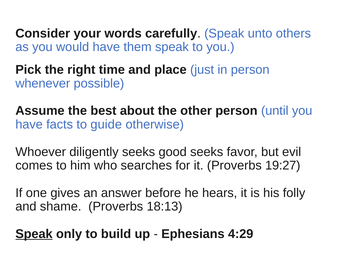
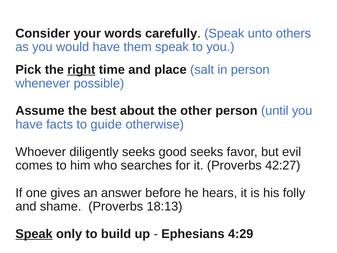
right underline: none -> present
just: just -> salt
19:27: 19:27 -> 42:27
